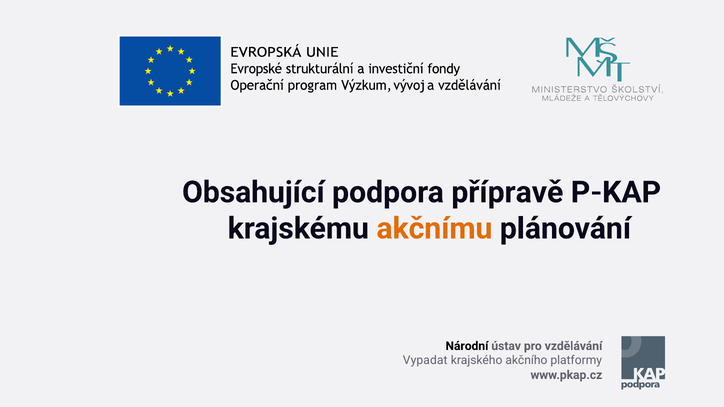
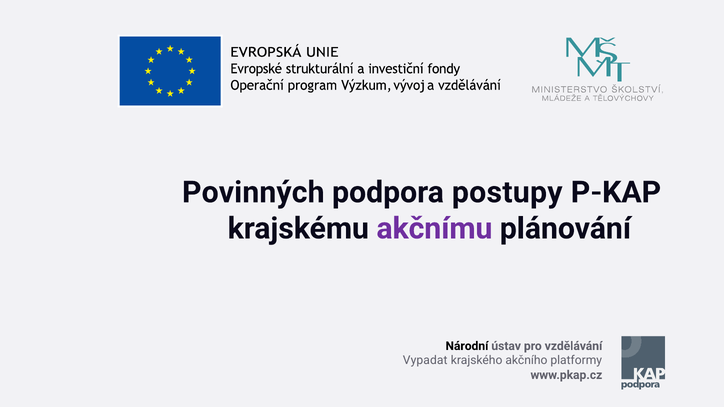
Obsahující: Obsahující -> Povinných
přípravě: přípravě -> postupy
akčnímu colour: orange -> purple
